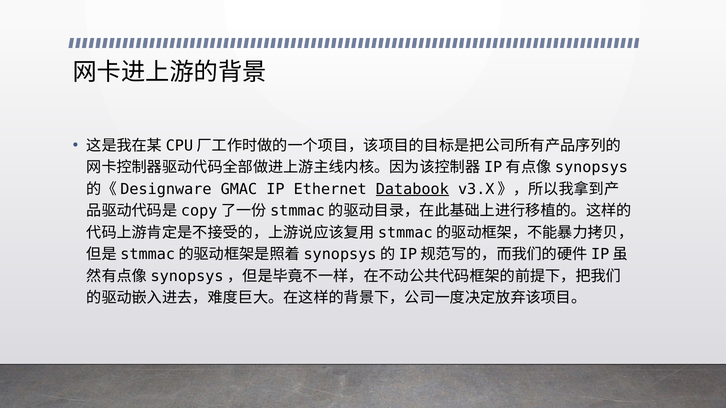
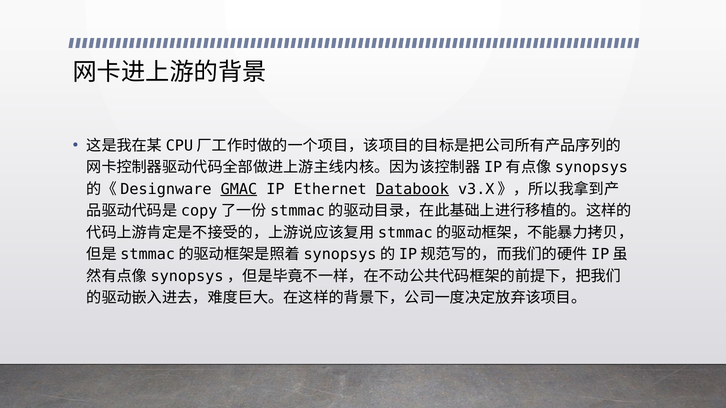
GMAC underline: none -> present
